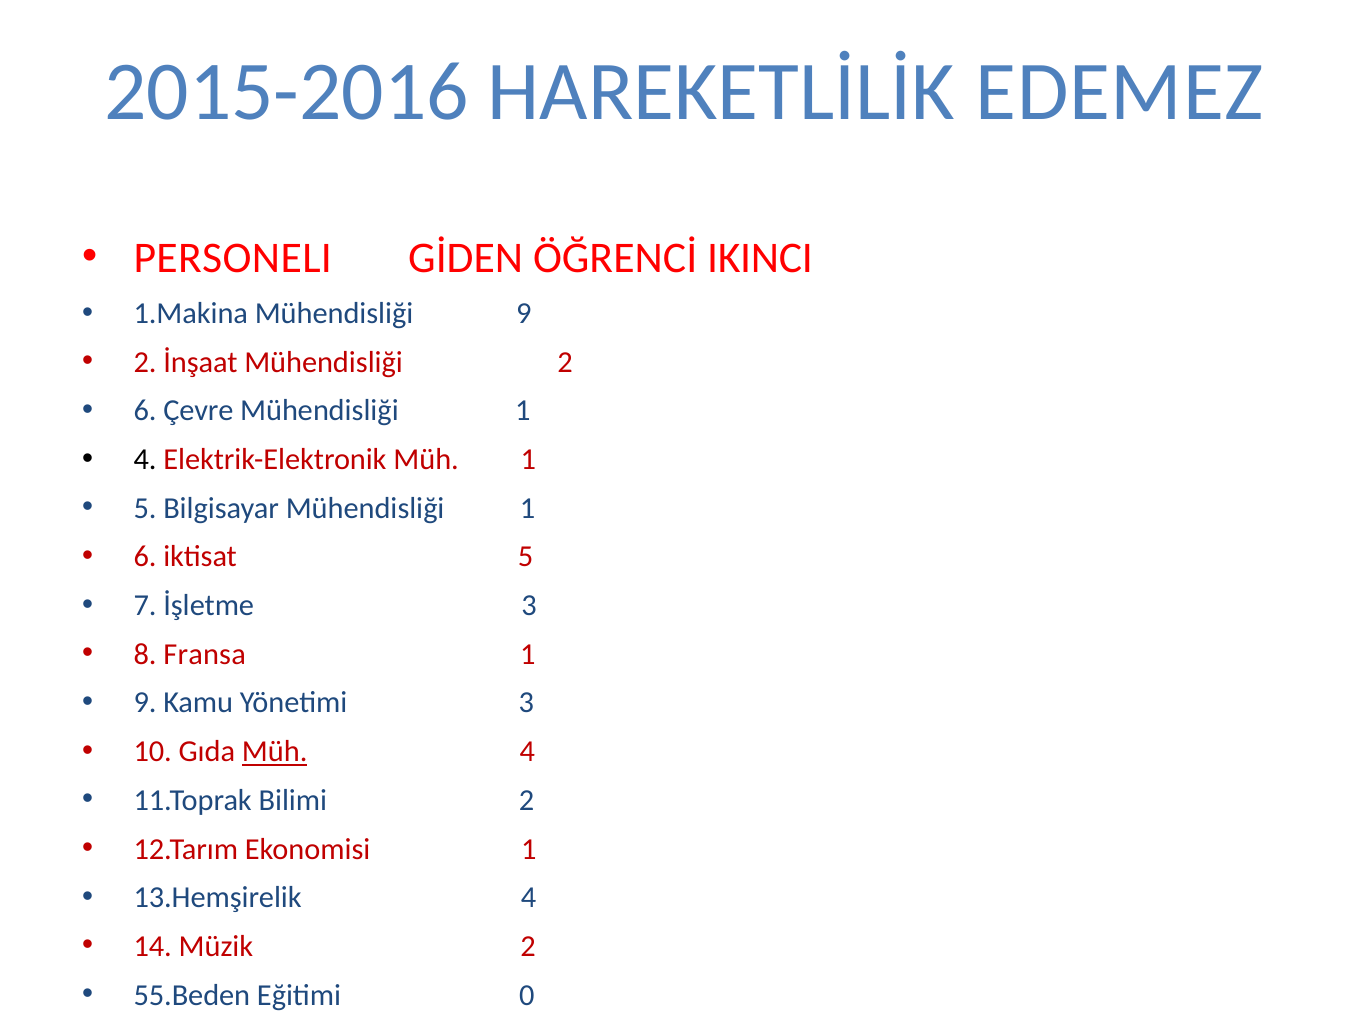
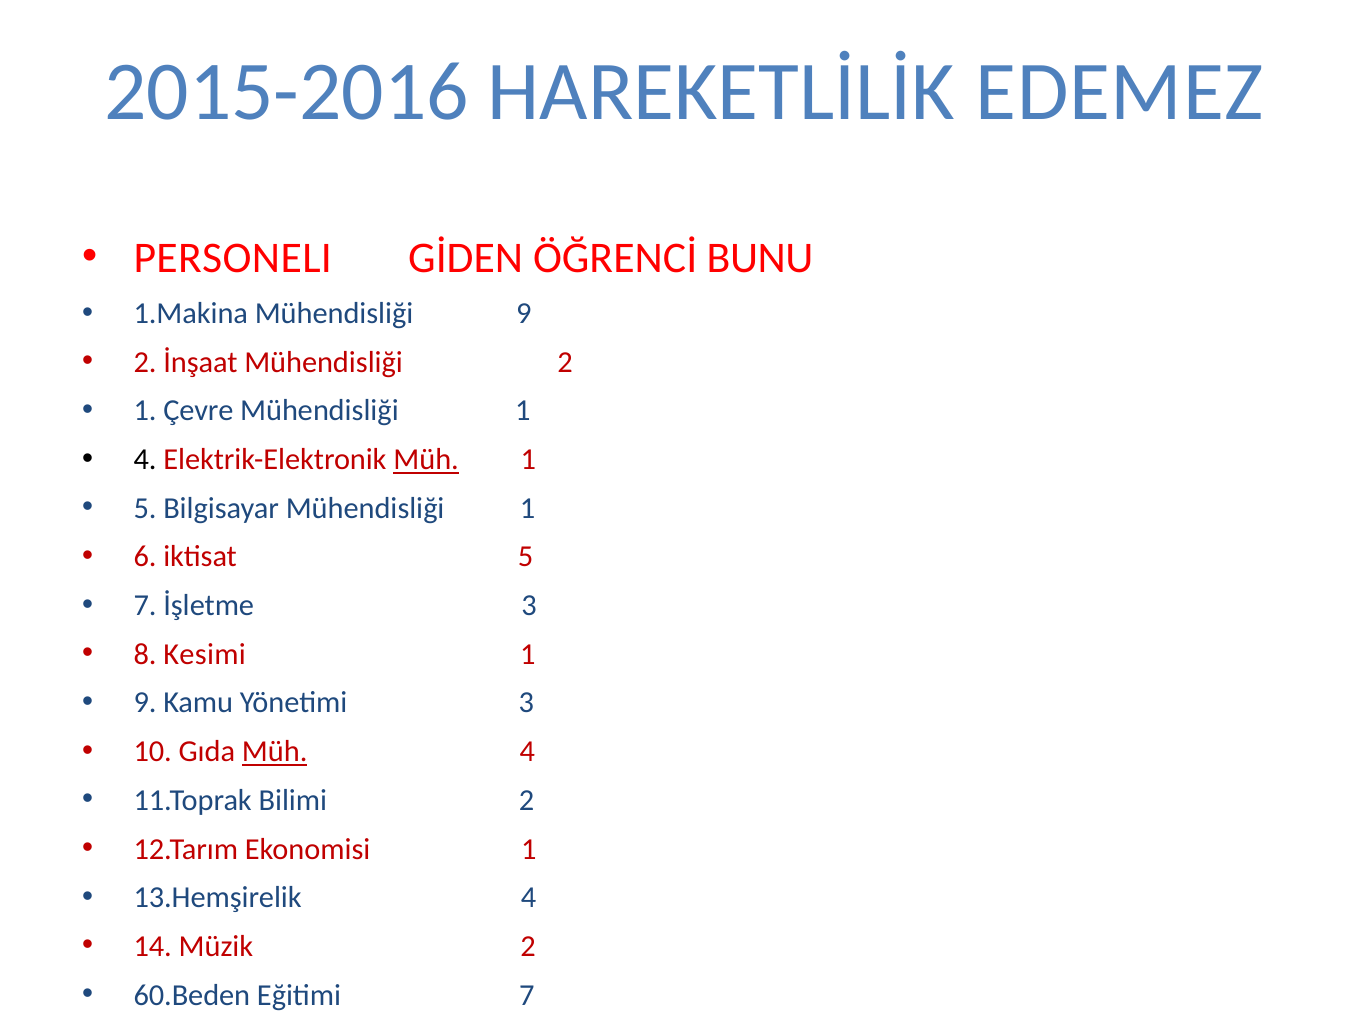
IKINCI: IKINCI -> BUNU
6 at (145, 411): 6 -> 1
Müh at (426, 459) underline: none -> present
Fransa: Fransa -> Kesimi
55.Beden: 55.Beden -> 60.Beden
Eğitimi 0: 0 -> 7
